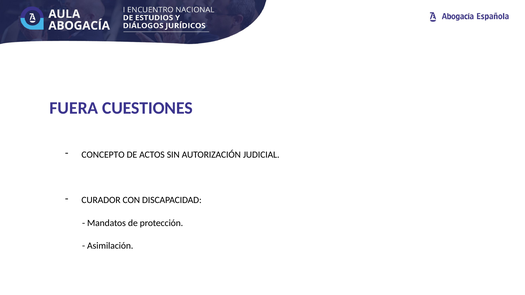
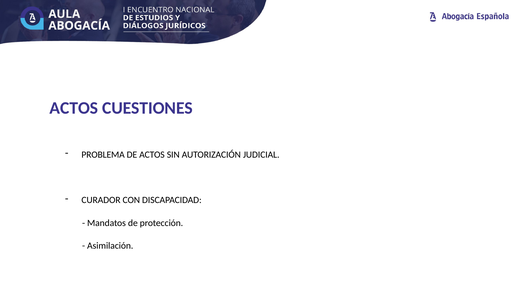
FUERA at (74, 108): FUERA -> ACTOS
CONCEPTO: CONCEPTO -> PROBLEMA
